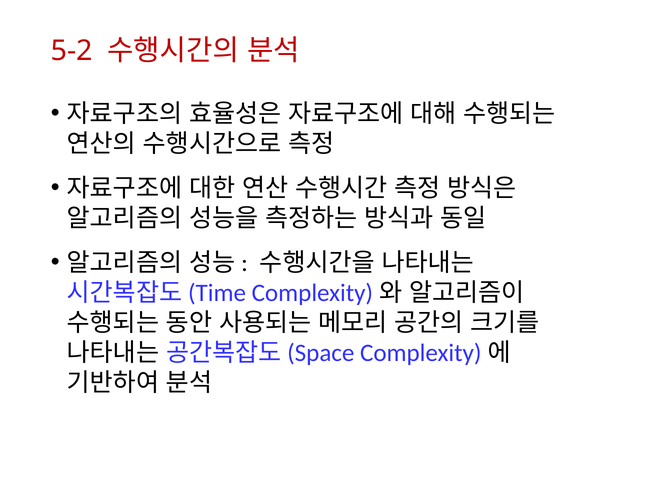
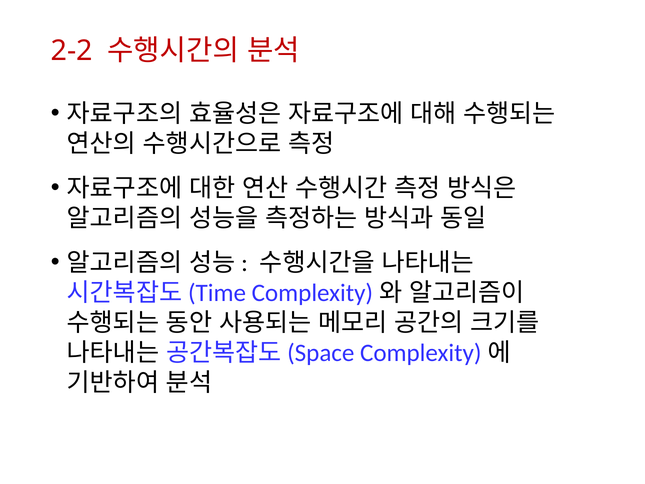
5-2: 5-2 -> 2-2
